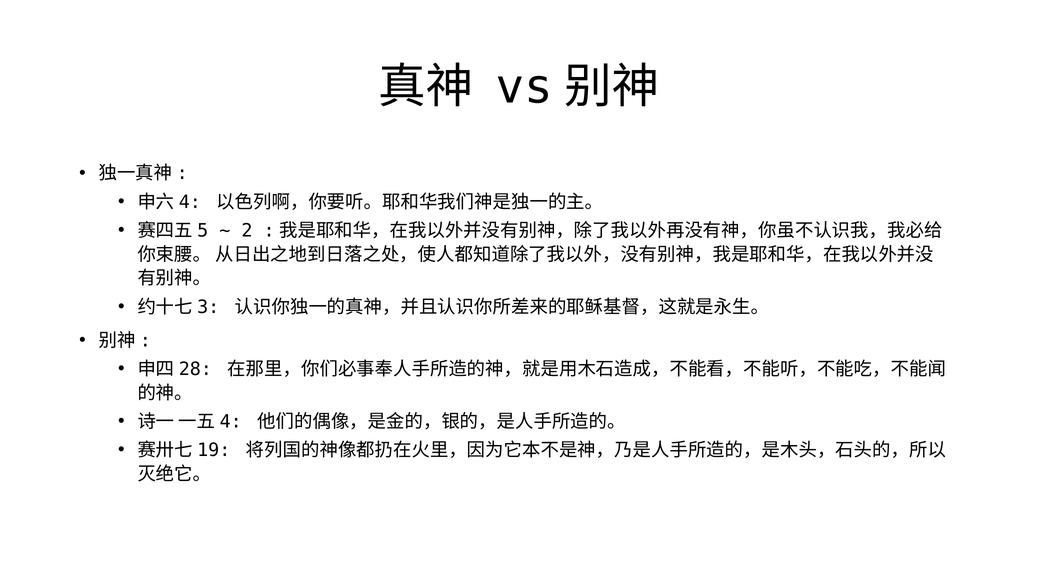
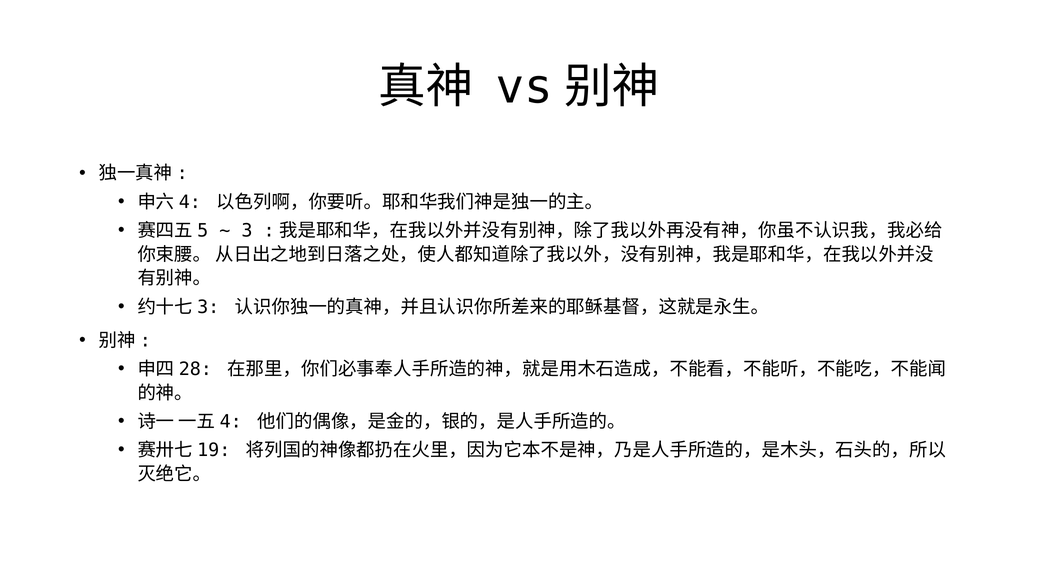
2: 2 -> 3
